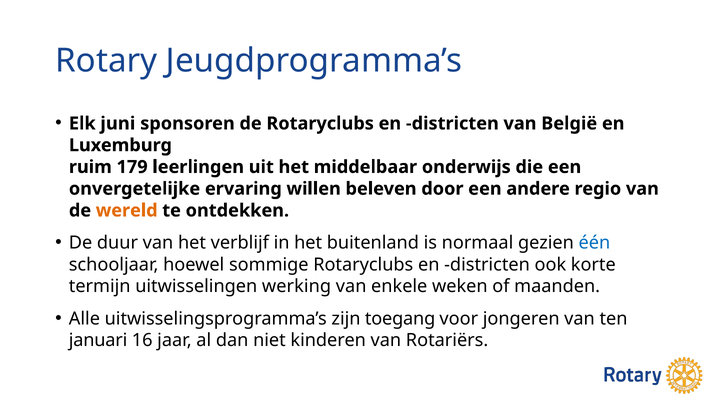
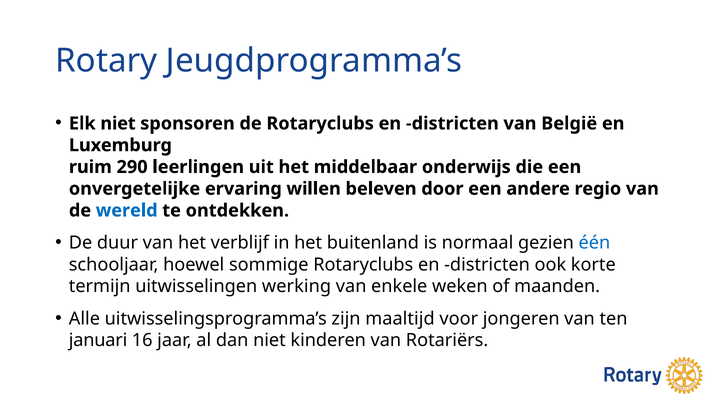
Elk juni: juni -> niet
179: 179 -> 290
wereld colour: orange -> blue
toegang: toegang -> maaltijd
